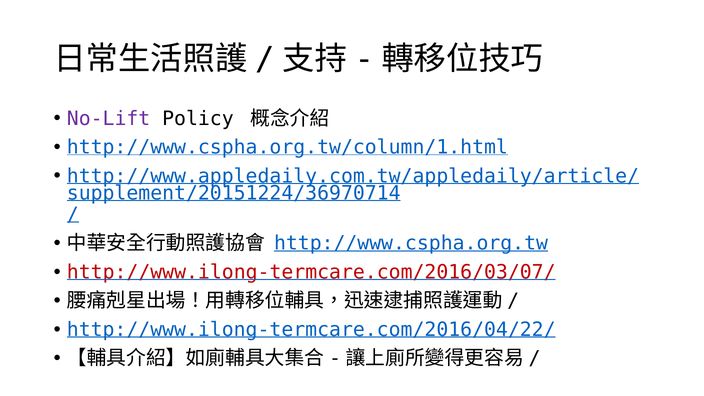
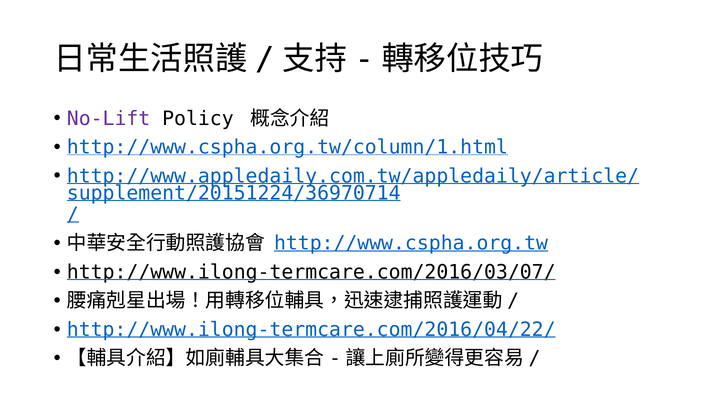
http://www.ilong-termcare.com/2016/03/07/ colour: red -> black
